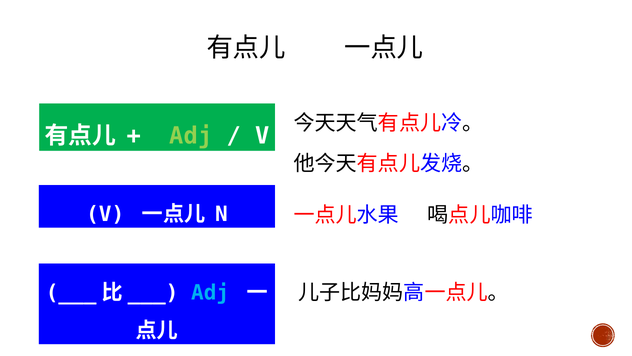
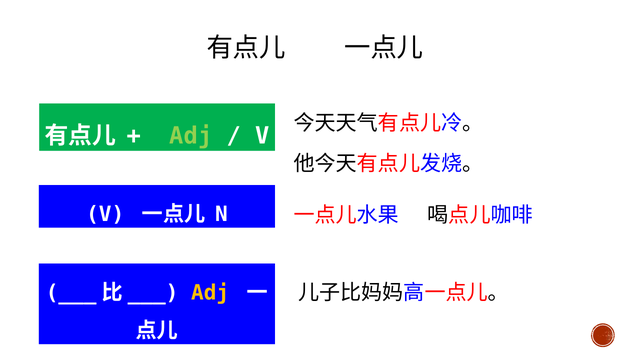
Adj at (210, 292) colour: light blue -> yellow
